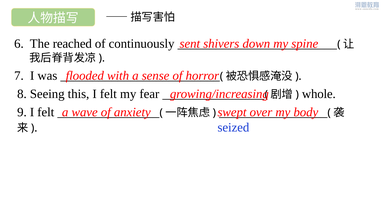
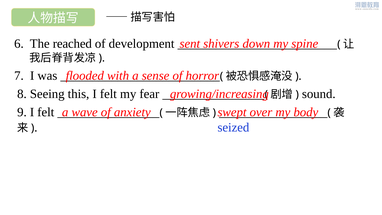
continuously: continuously -> development
whole: whole -> sound
